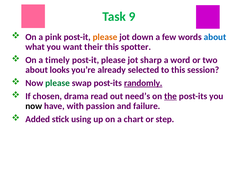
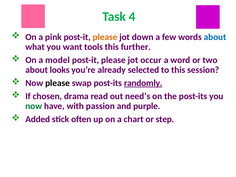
9: 9 -> 4
their: their -> tools
spotter: spotter -> further
timely: timely -> model
sharp: sharp -> occur
please at (58, 83) colour: green -> black
the underline: present -> none
now at (34, 106) colour: black -> green
failure: failure -> purple
using: using -> often
